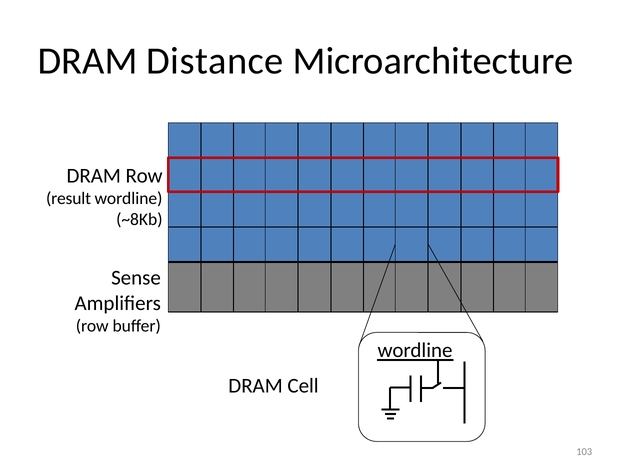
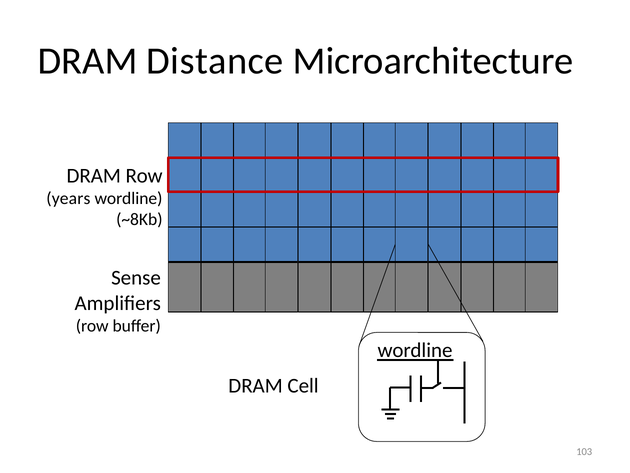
result: result -> years
